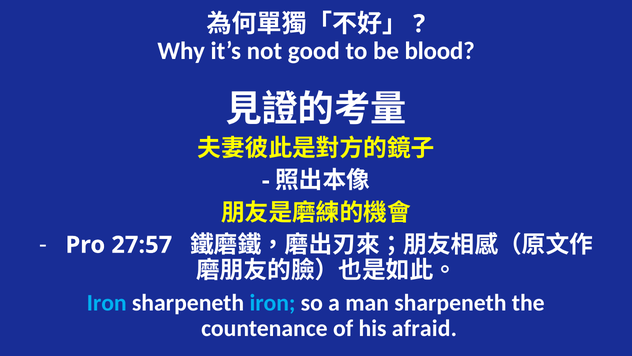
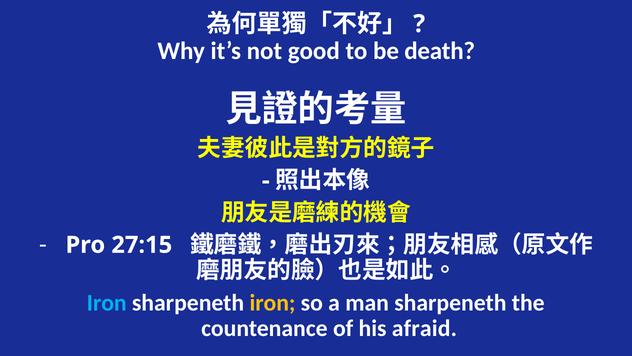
blood: blood -> death
27:57: 27:57 -> 27:15
iron at (272, 302) colour: light blue -> yellow
